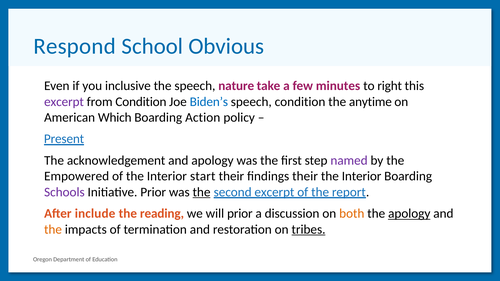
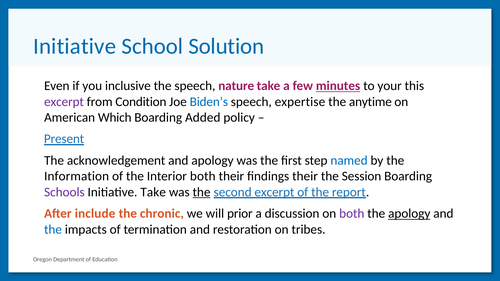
Respond at (75, 46): Respond -> Initiative
Obvious: Obvious -> Solution
minutes underline: none -> present
right: right -> your
speech condition: condition -> expertise
Action: Action -> Added
named colour: purple -> blue
Empowered: Empowered -> Information
Interior start: start -> both
Interior at (362, 176): Interior -> Session
Initiative Prior: Prior -> Take
reading: reading -> chronic
both at (352, 214) colour: orange -> purple
the at (53, 230) colour: orange -> blue
tribes underline: present -> none
